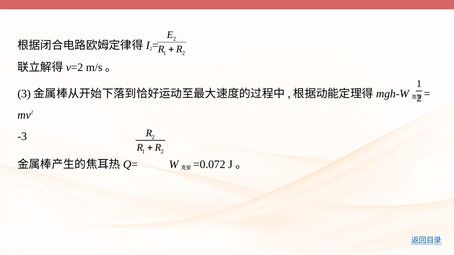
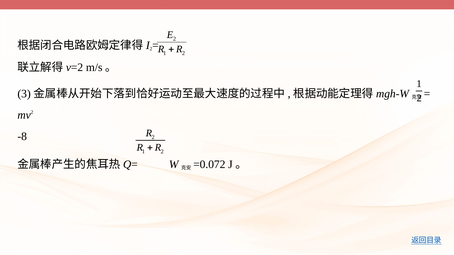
-3: -3 -> -8
